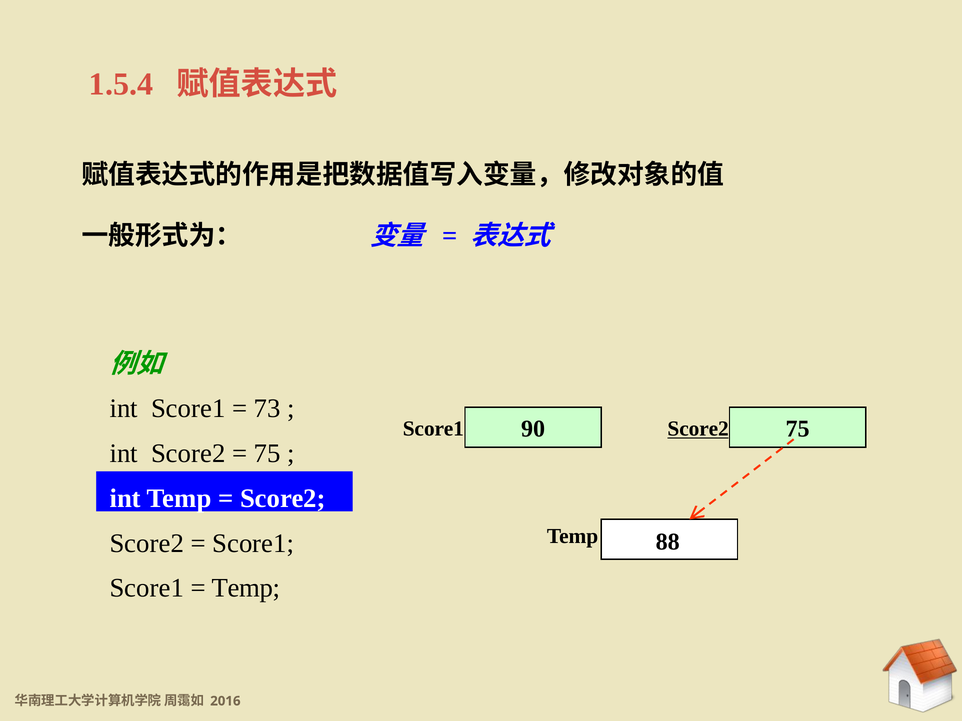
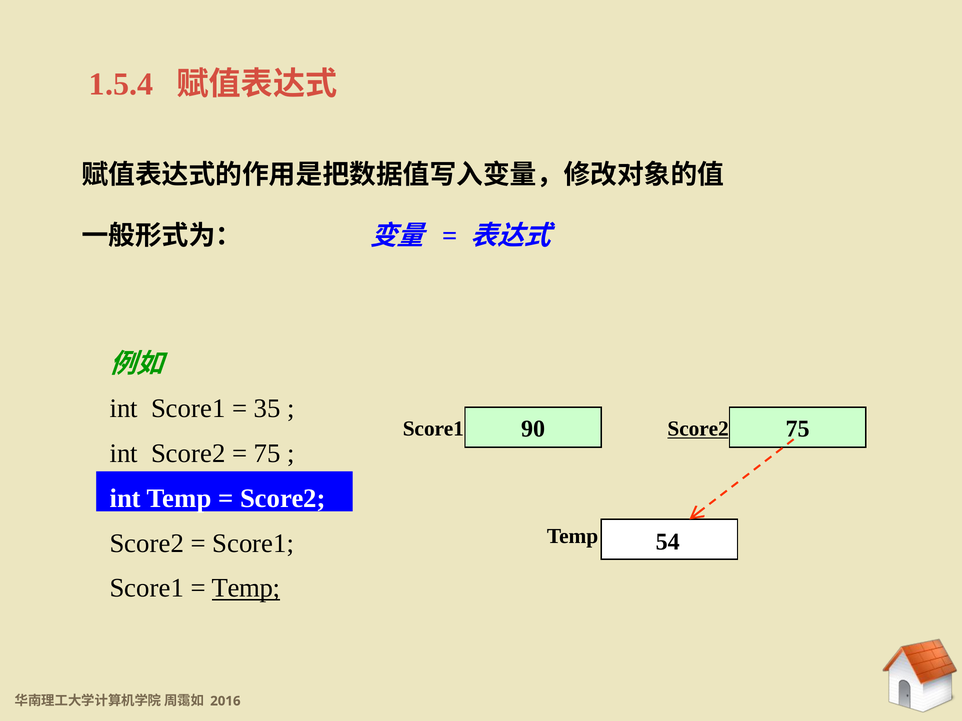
73: 73 -> 35
88: 88 -> 54
Temp at (246, 588) underline: none -> present
